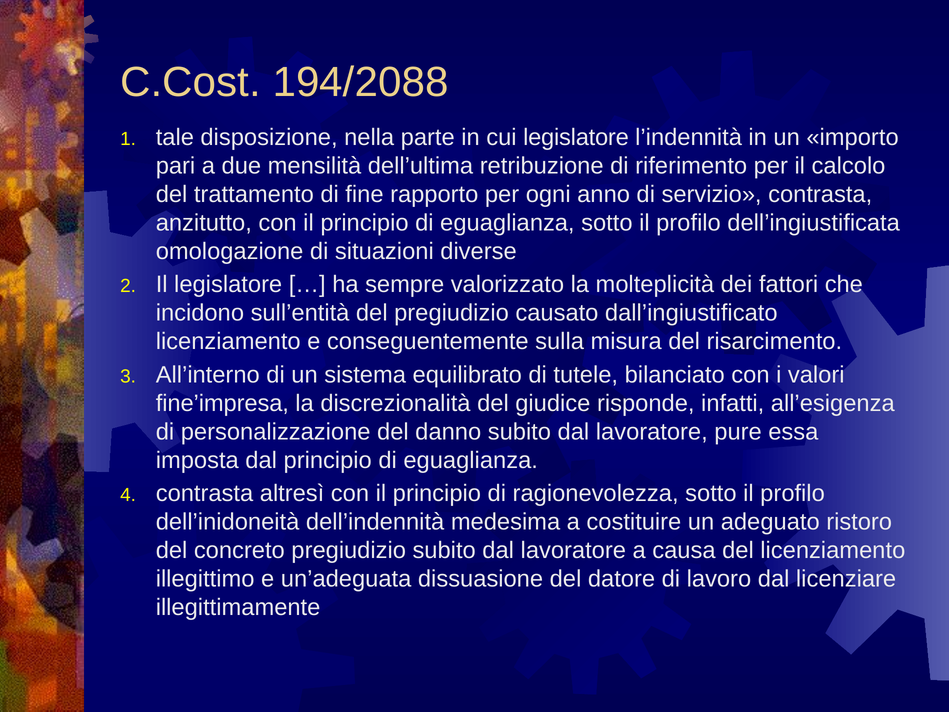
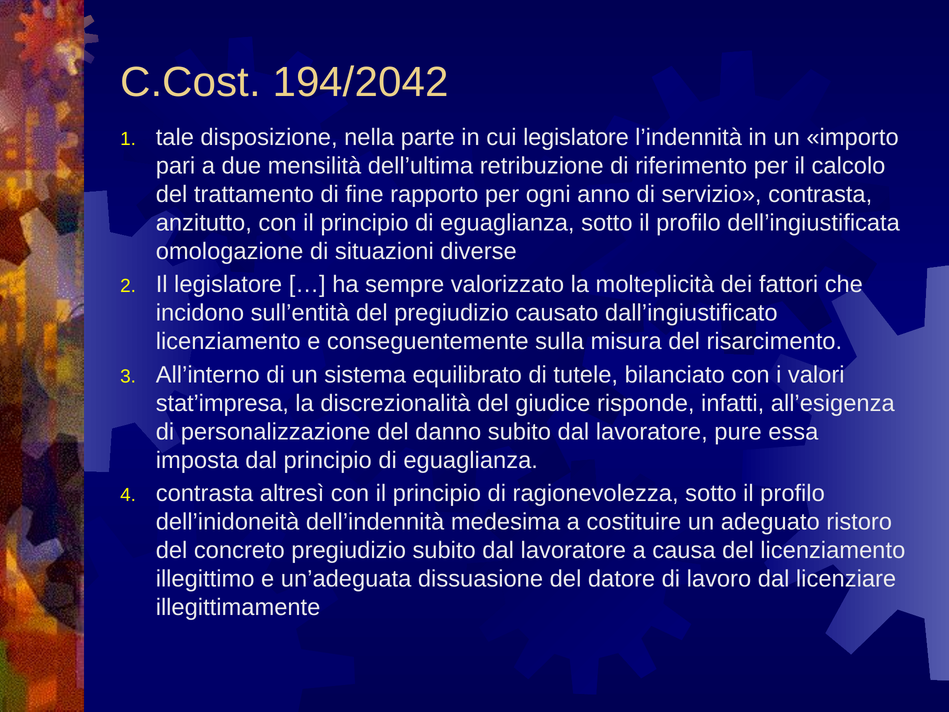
194/2088: 194/2088 -> 194/2042
fine’impresa: fine’impresa -> stat’impresa
